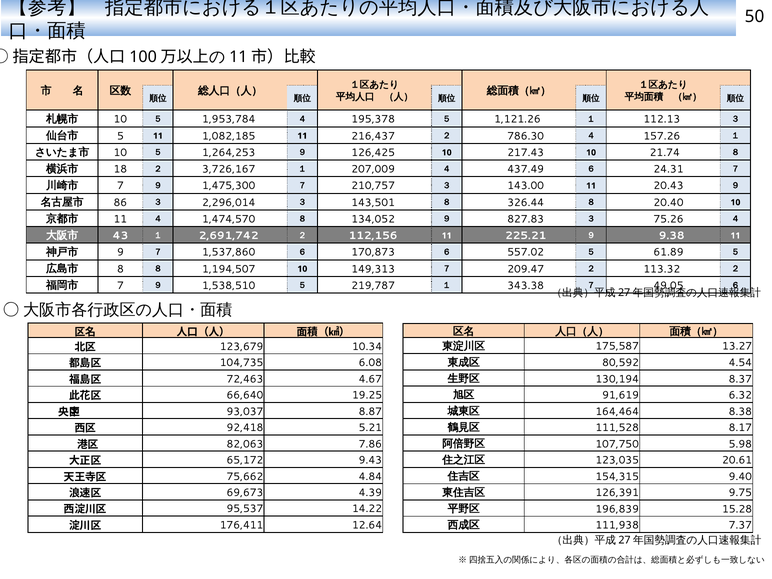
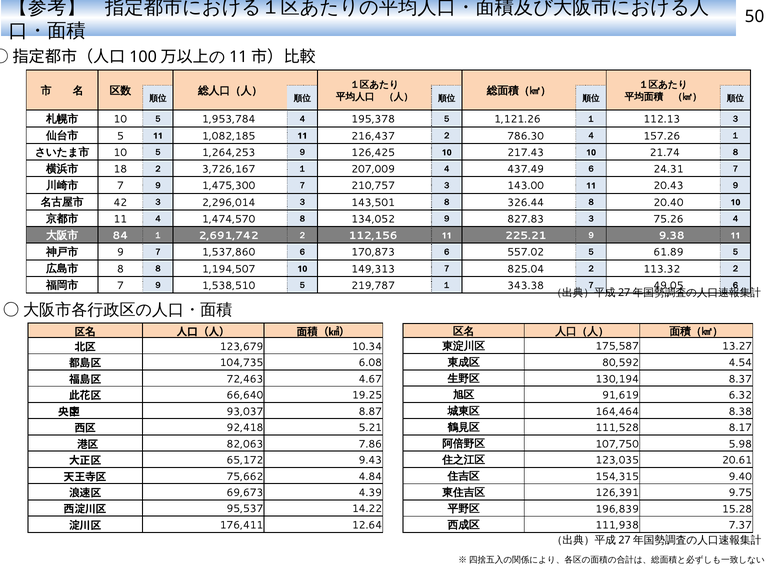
86: 86 -> 42
43: 43 -> 84
209.47: 209.47 -> 825.04
